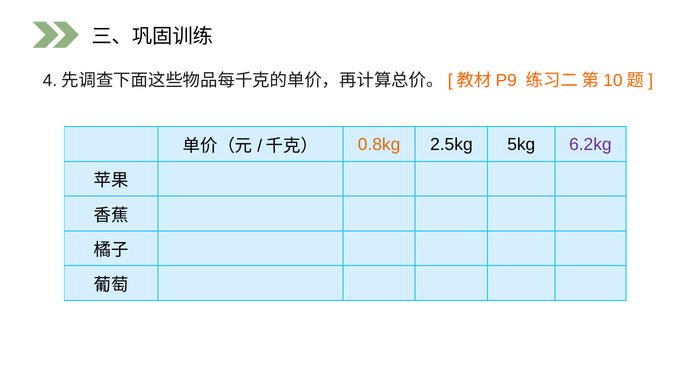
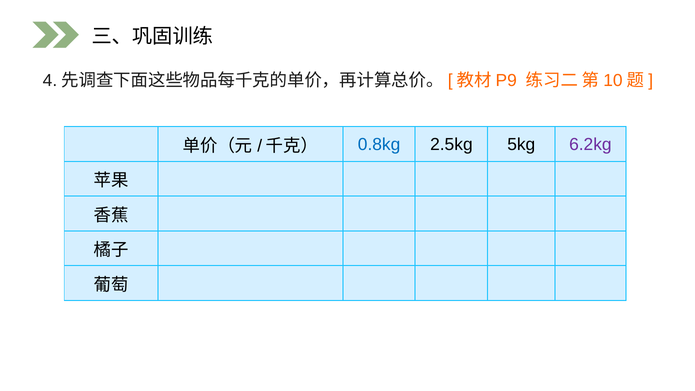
0.8kg colour: orange -> blue
